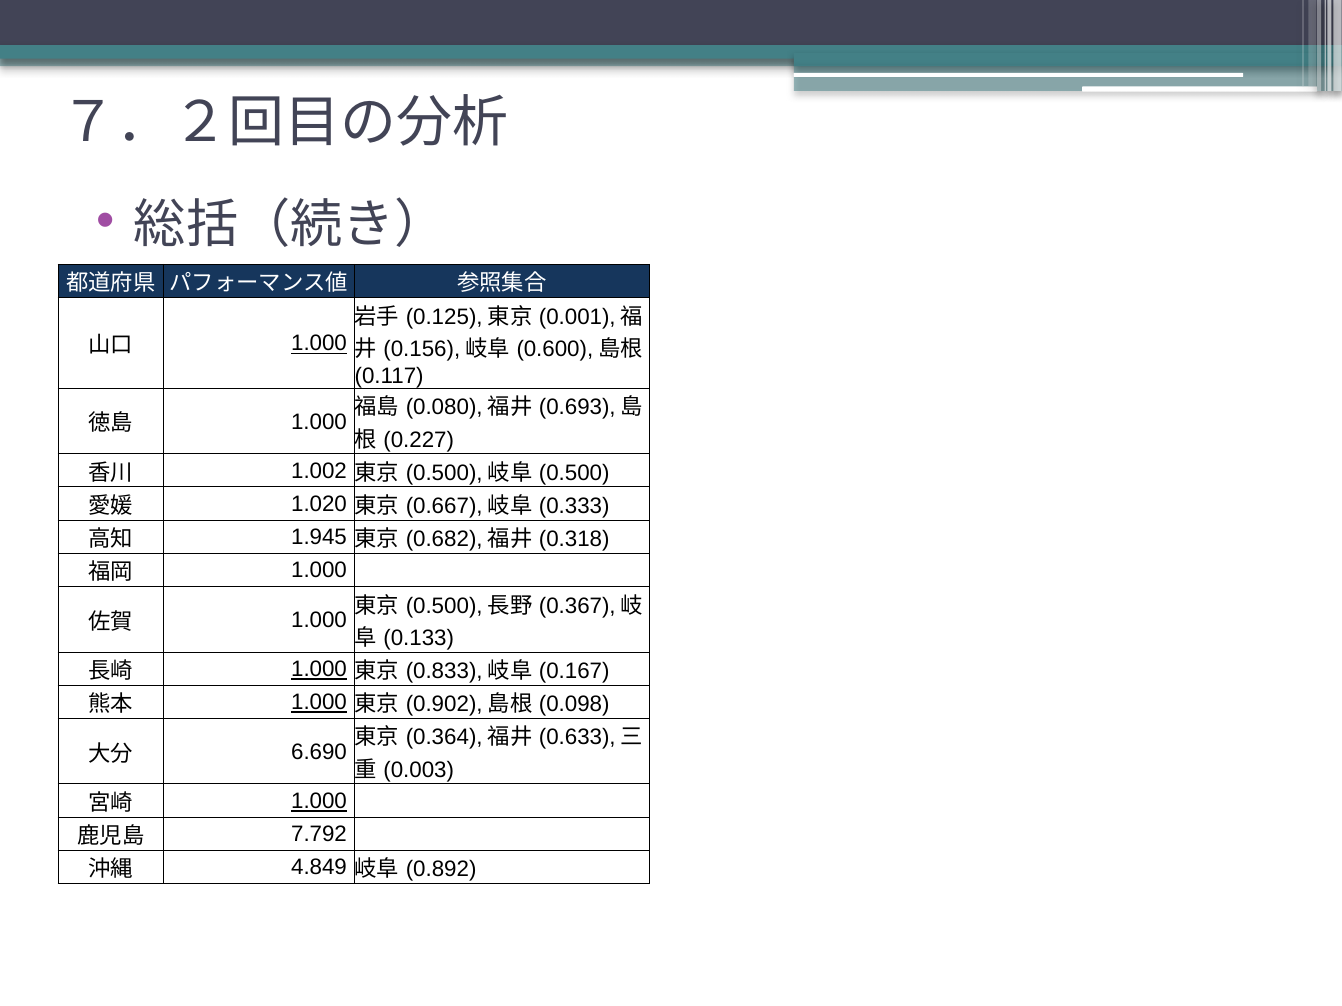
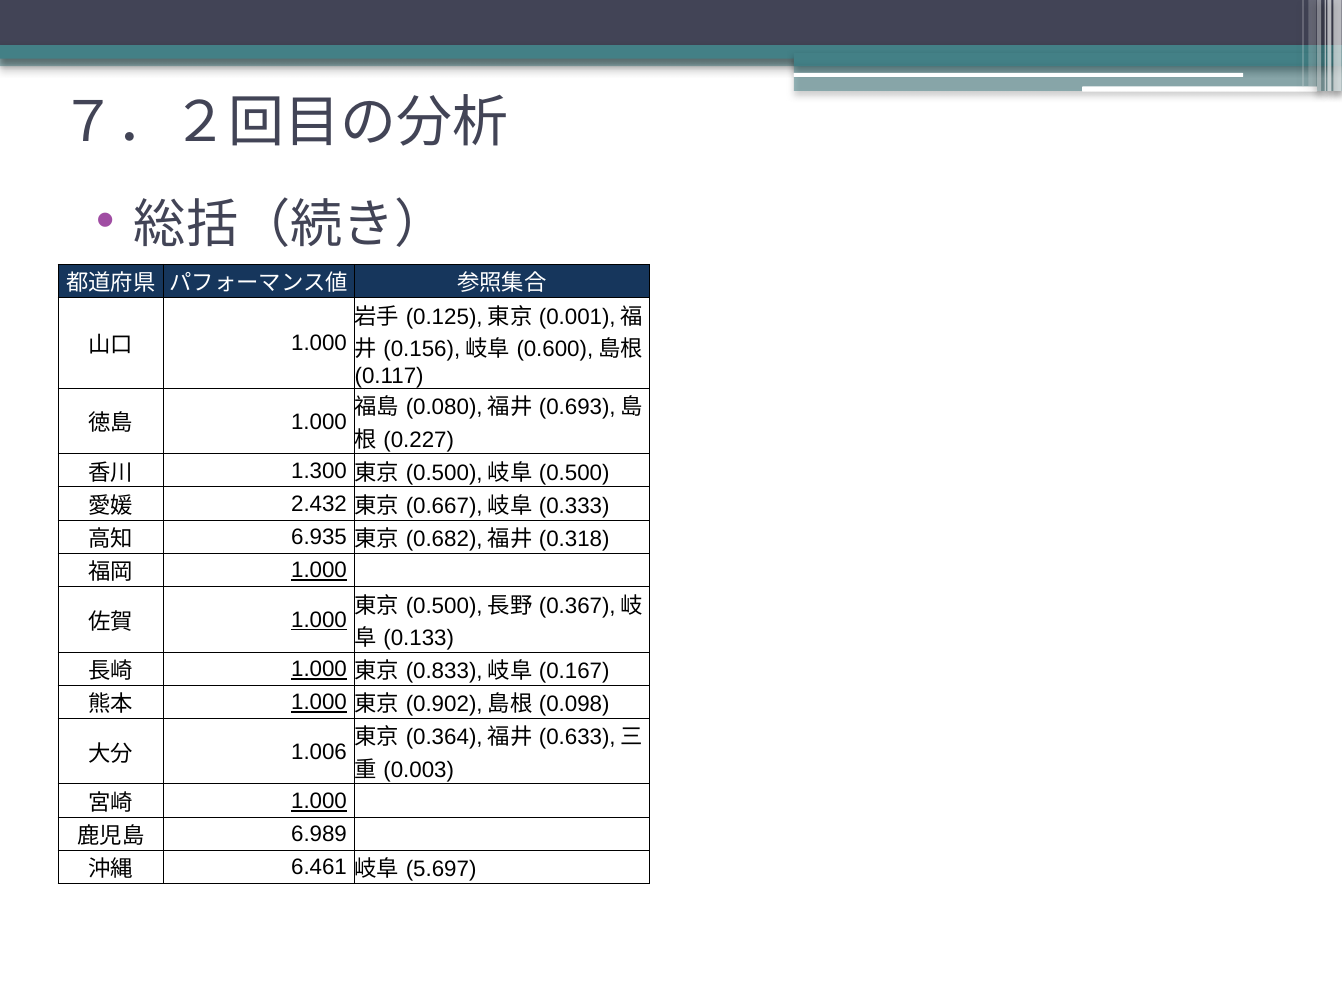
1.000 at (319, 344) underline: present -> none
1.002: 1.002 -> 1.300
1.020: 1.020 -> 2.432
1.945: 1.945 -> 6.935
1.000 at (319, 571) underline: none -> present
1.000 at (319, 620) underline: none -> present
6.690: 6.690 -> 1.006
7.792: 7.792 -> 6.989
4.849: 4.849 -> 6.461
0.892: 0.892 -> 5.697
